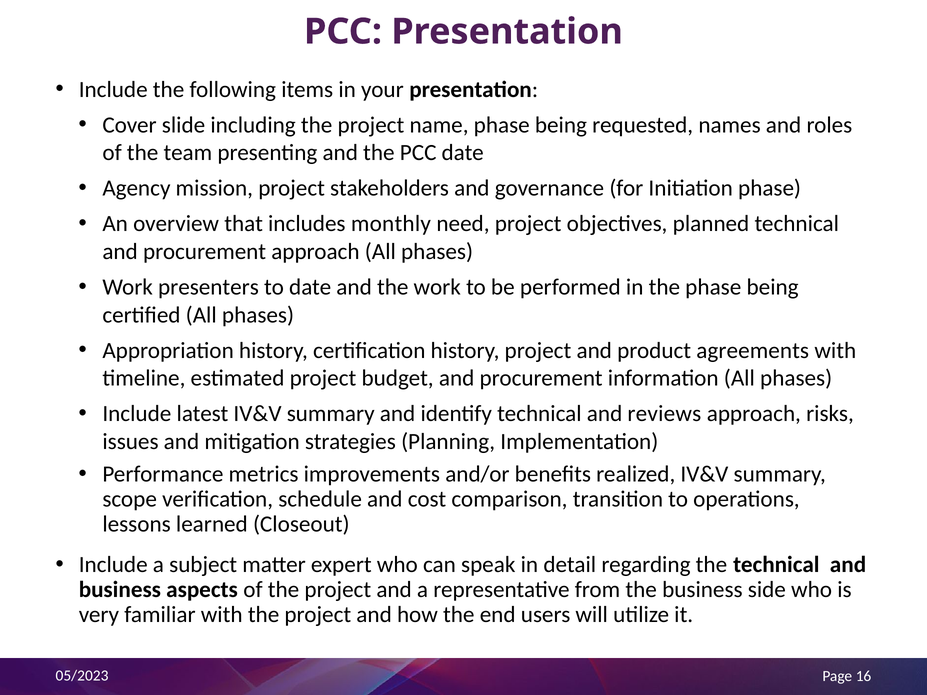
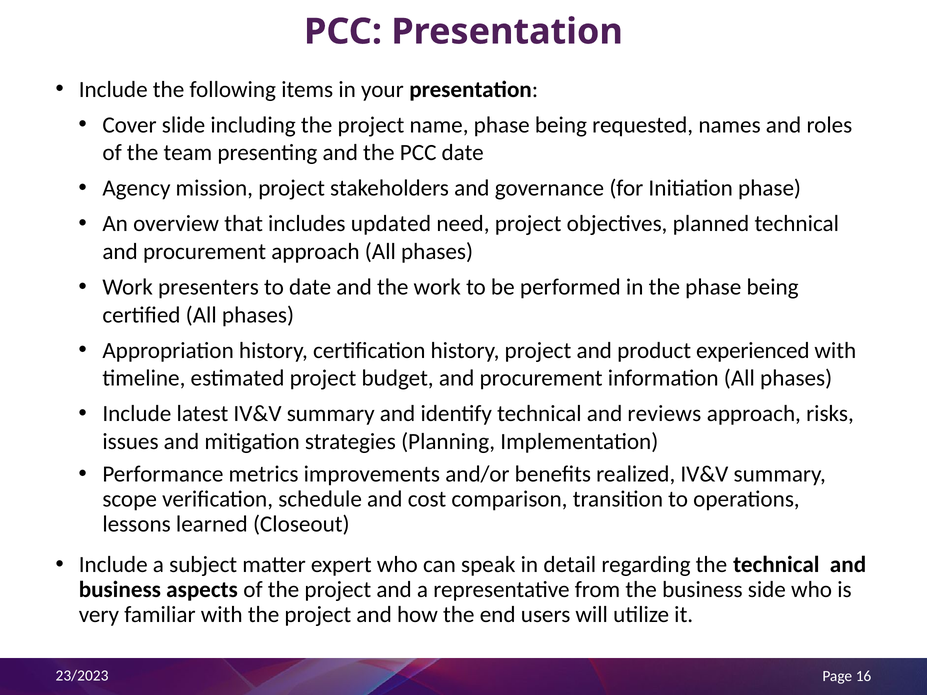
monthly: monthly -> updated
agreements: agreements -> experienced
05/2023: 05/2023 -> 23/2023
